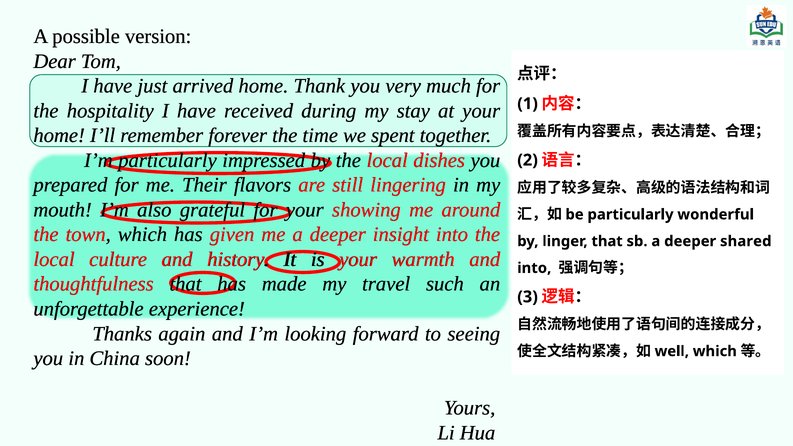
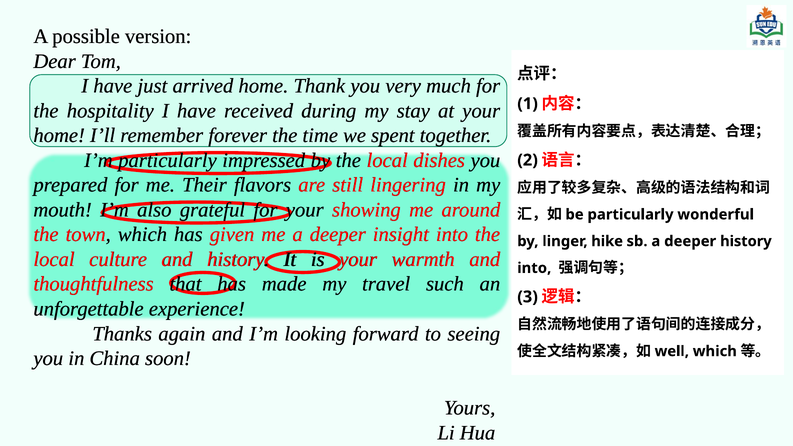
linger that: that -> hike
deeper shared: shared -> history
